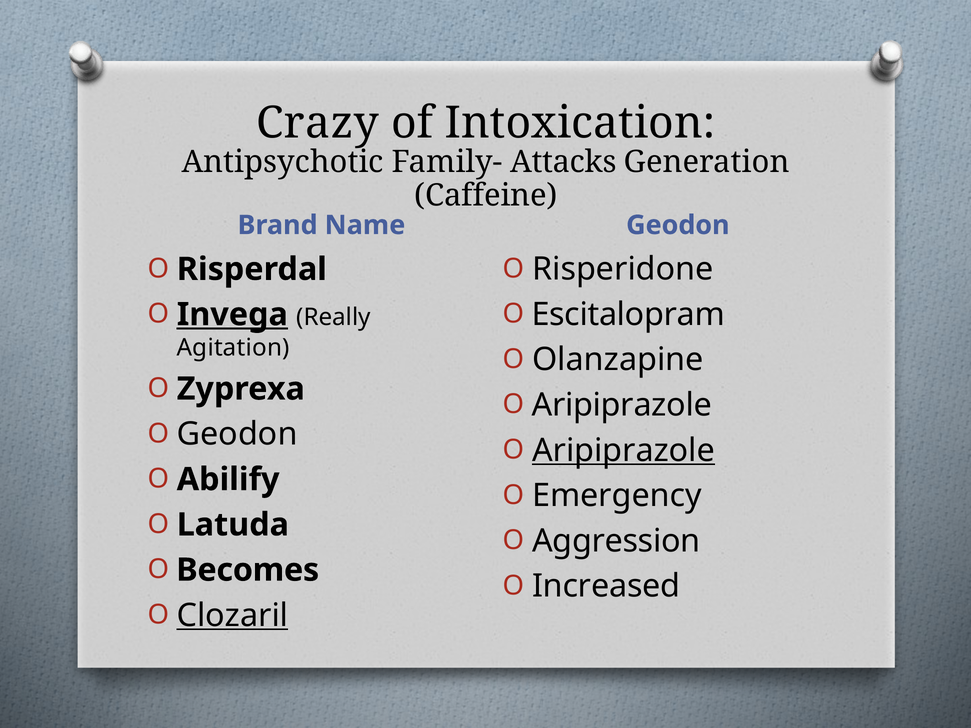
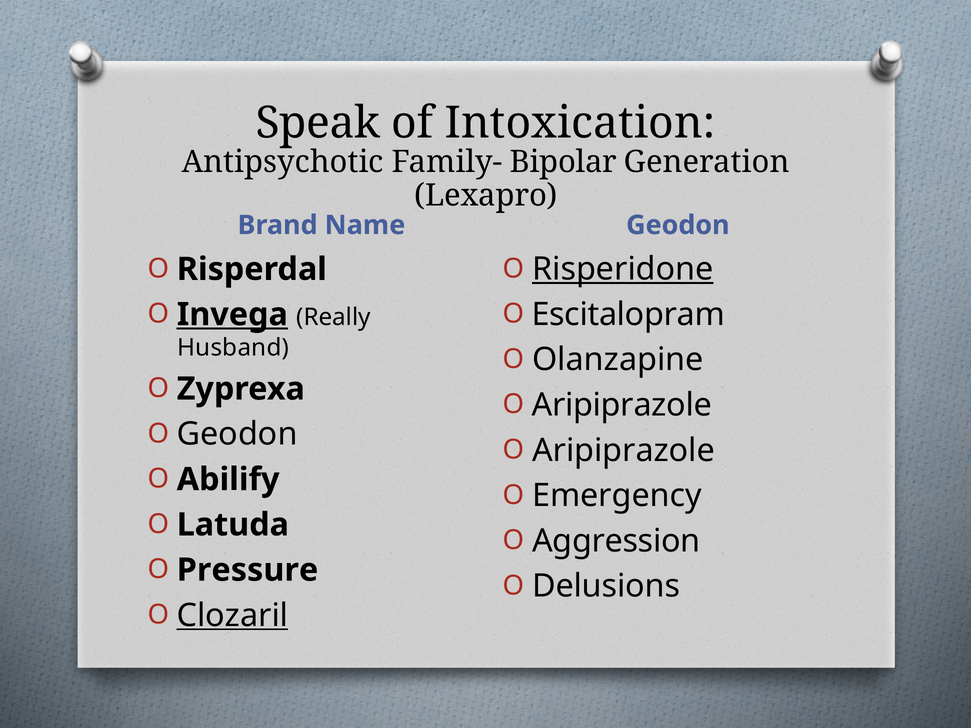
Crazy: Crazy -> Speak
Attacks: Attacks -> Bipolar
Caffeine: Caffeine -> Lexapro
Risperidone underline: none -> present
Agitation: Agitation -> Husband
Aripiprazole at (624, 451) underline: present -> none
Becomes: Becomes -> Pressure
Increased: Increased -> Delusions
